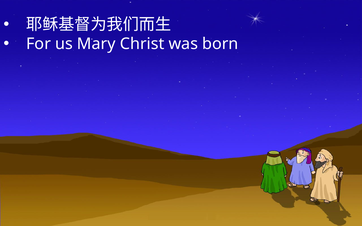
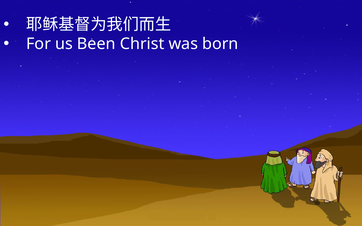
Mary: Mary -> Been
